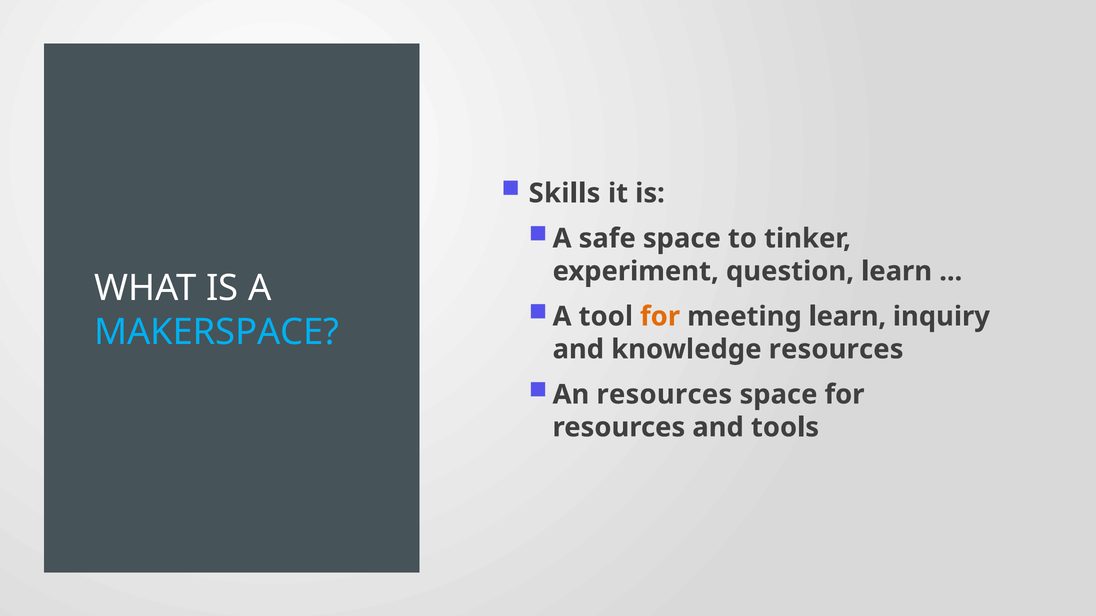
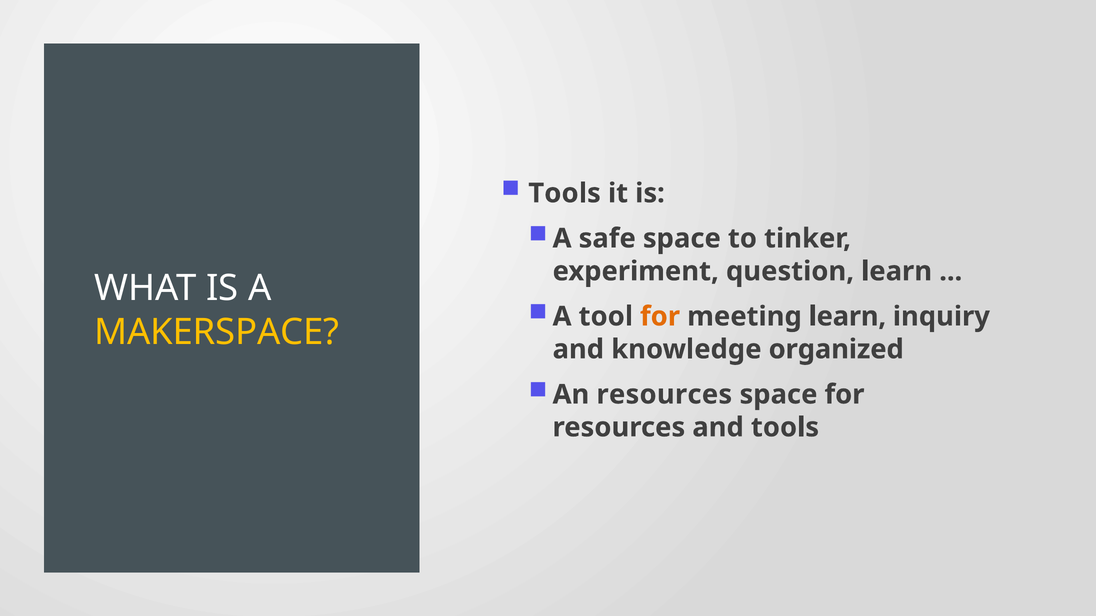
Skills at (564, 193): Skills -> Tools
MAKERSPACE colour: light blue -> yellow
knowledge resources: resources -> organized
